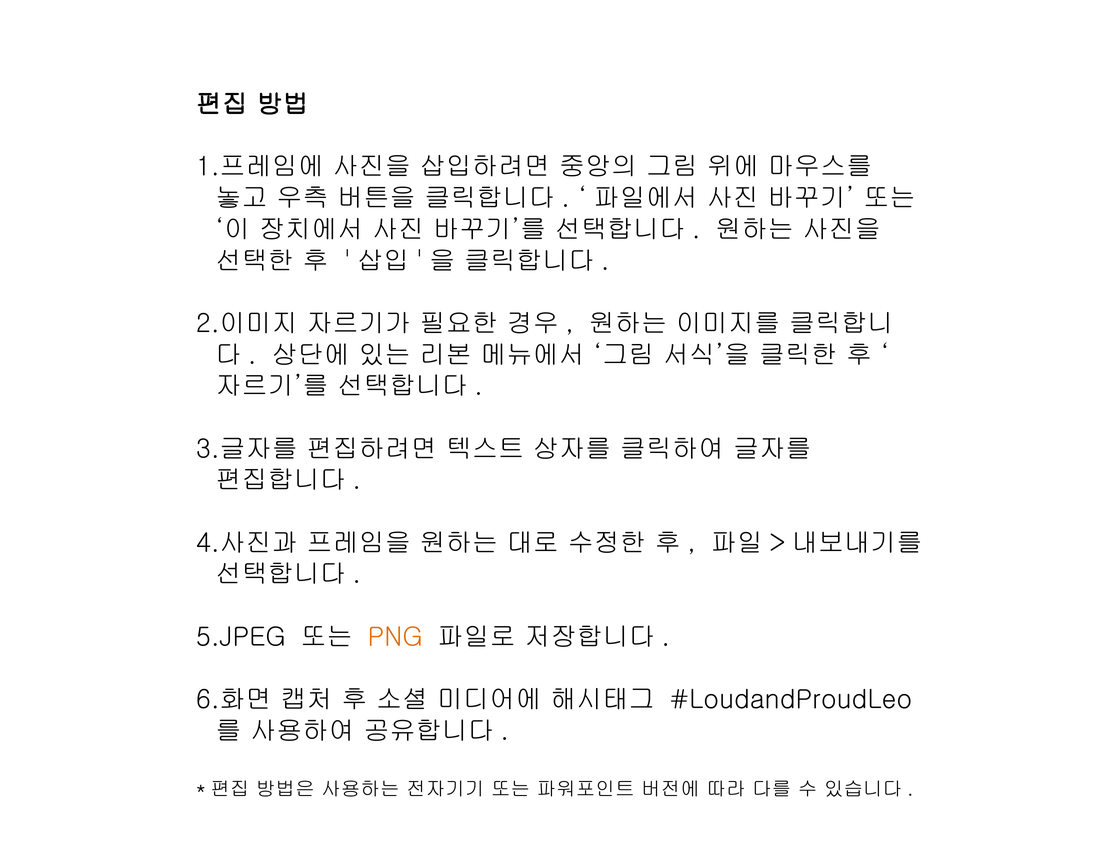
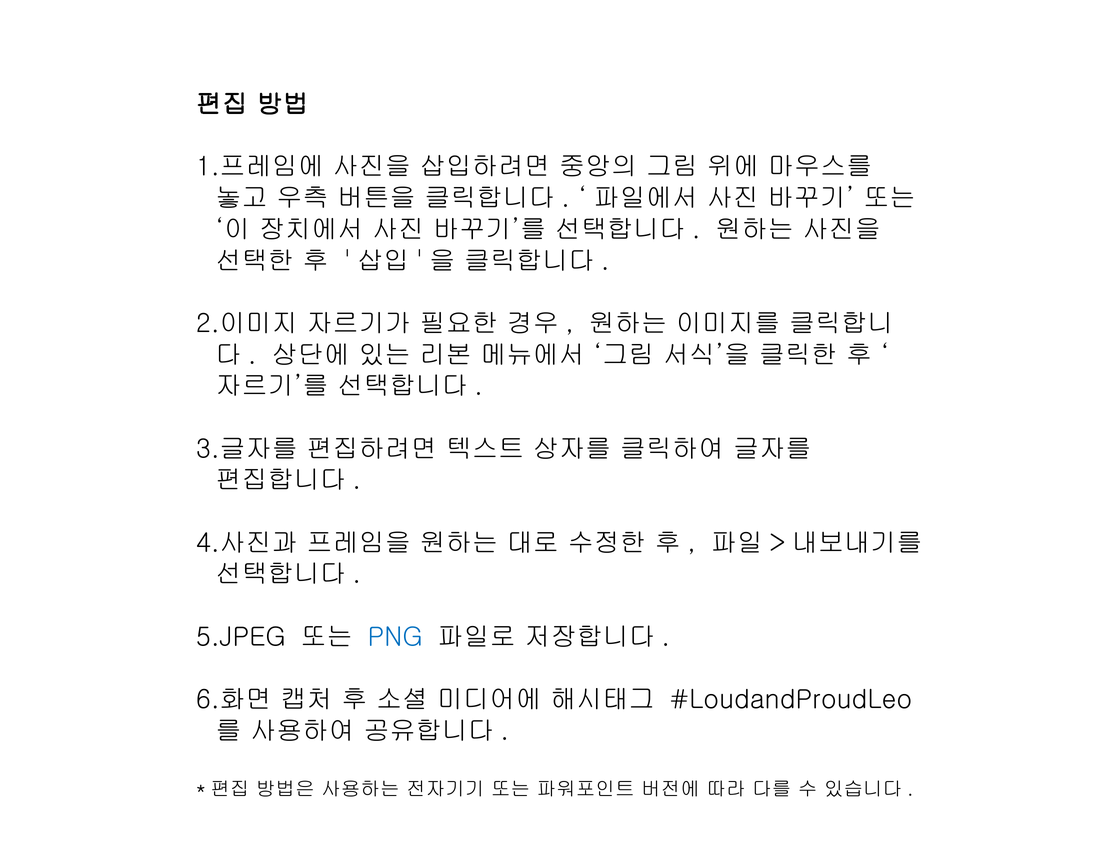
PNG colour: orange -> blue
